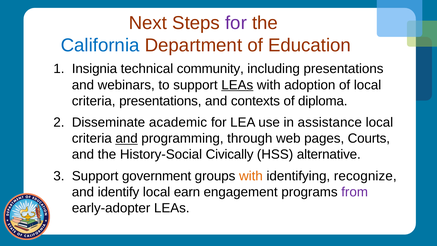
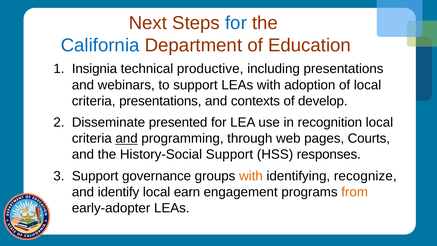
for at (236, 23) colour: purple -> blue
community: community -> productive
LEAs at (237, 85) underline: present -> none
diploma: diploma -> develop
academic: academic -> presented
assistance: assistance -> recognition
History-Social Civically: Civically -> Support
alternative: alternative -> responses
government: government -> governance
from colour: purple -> orange
